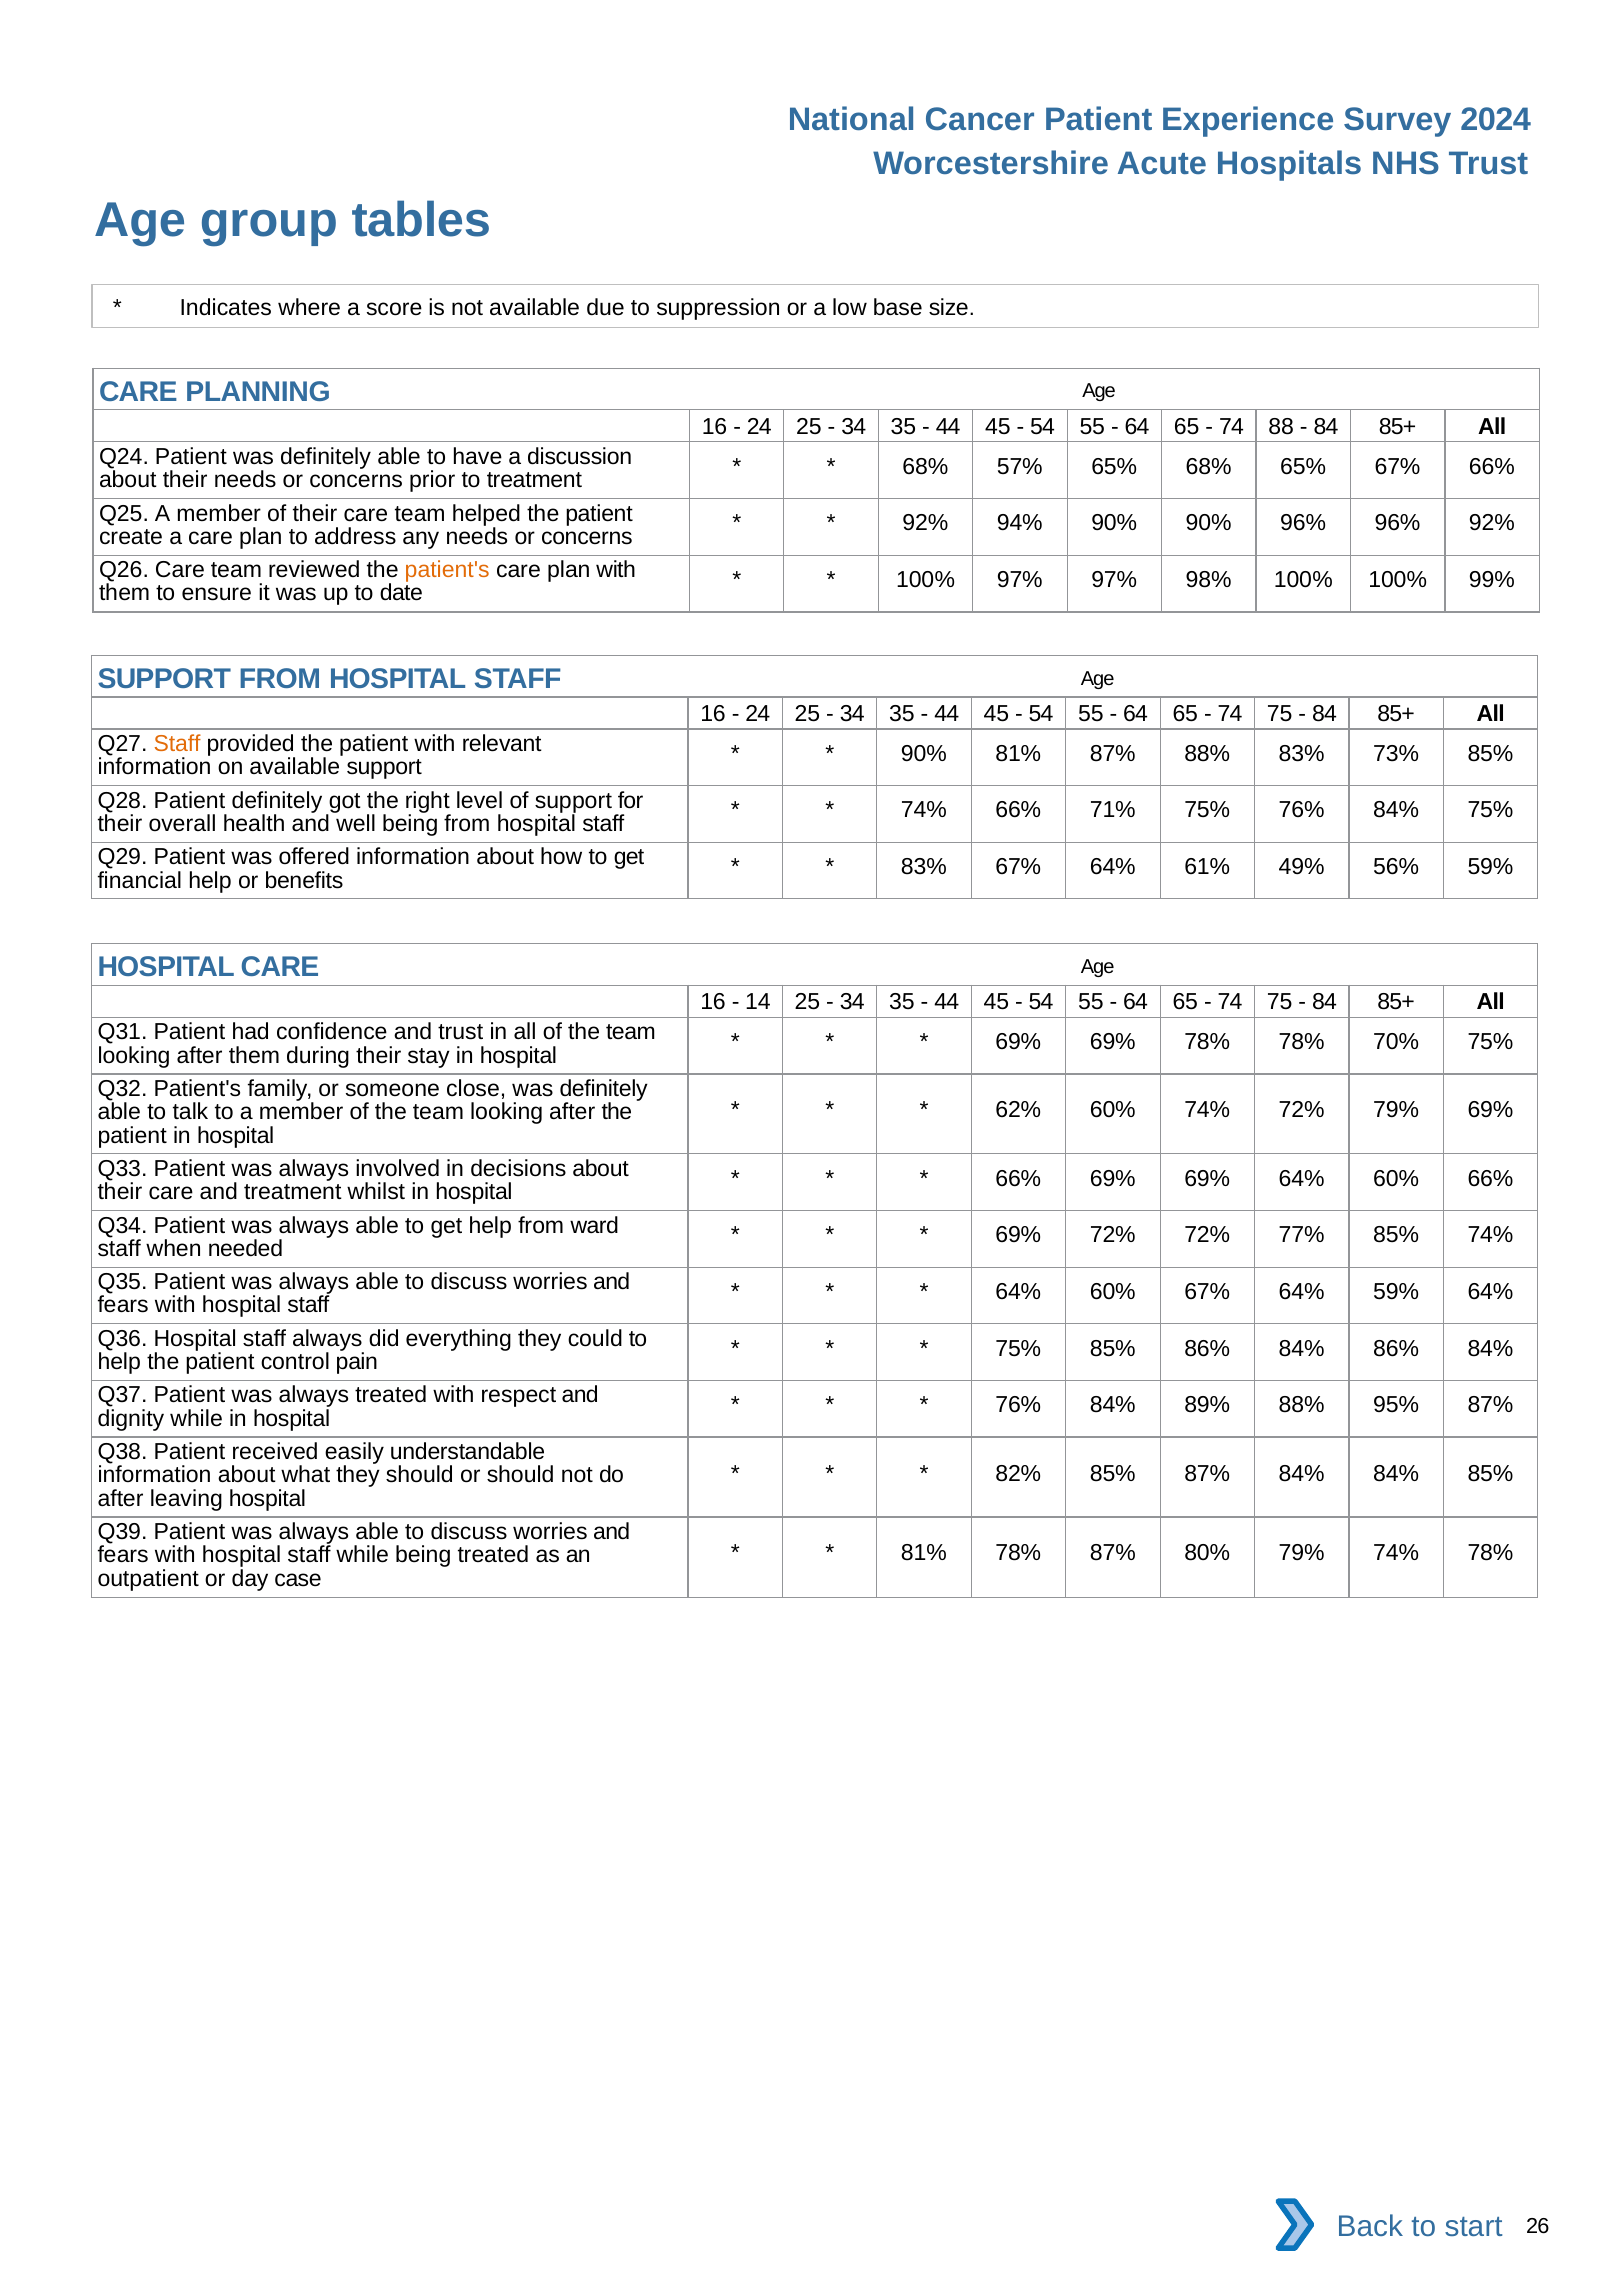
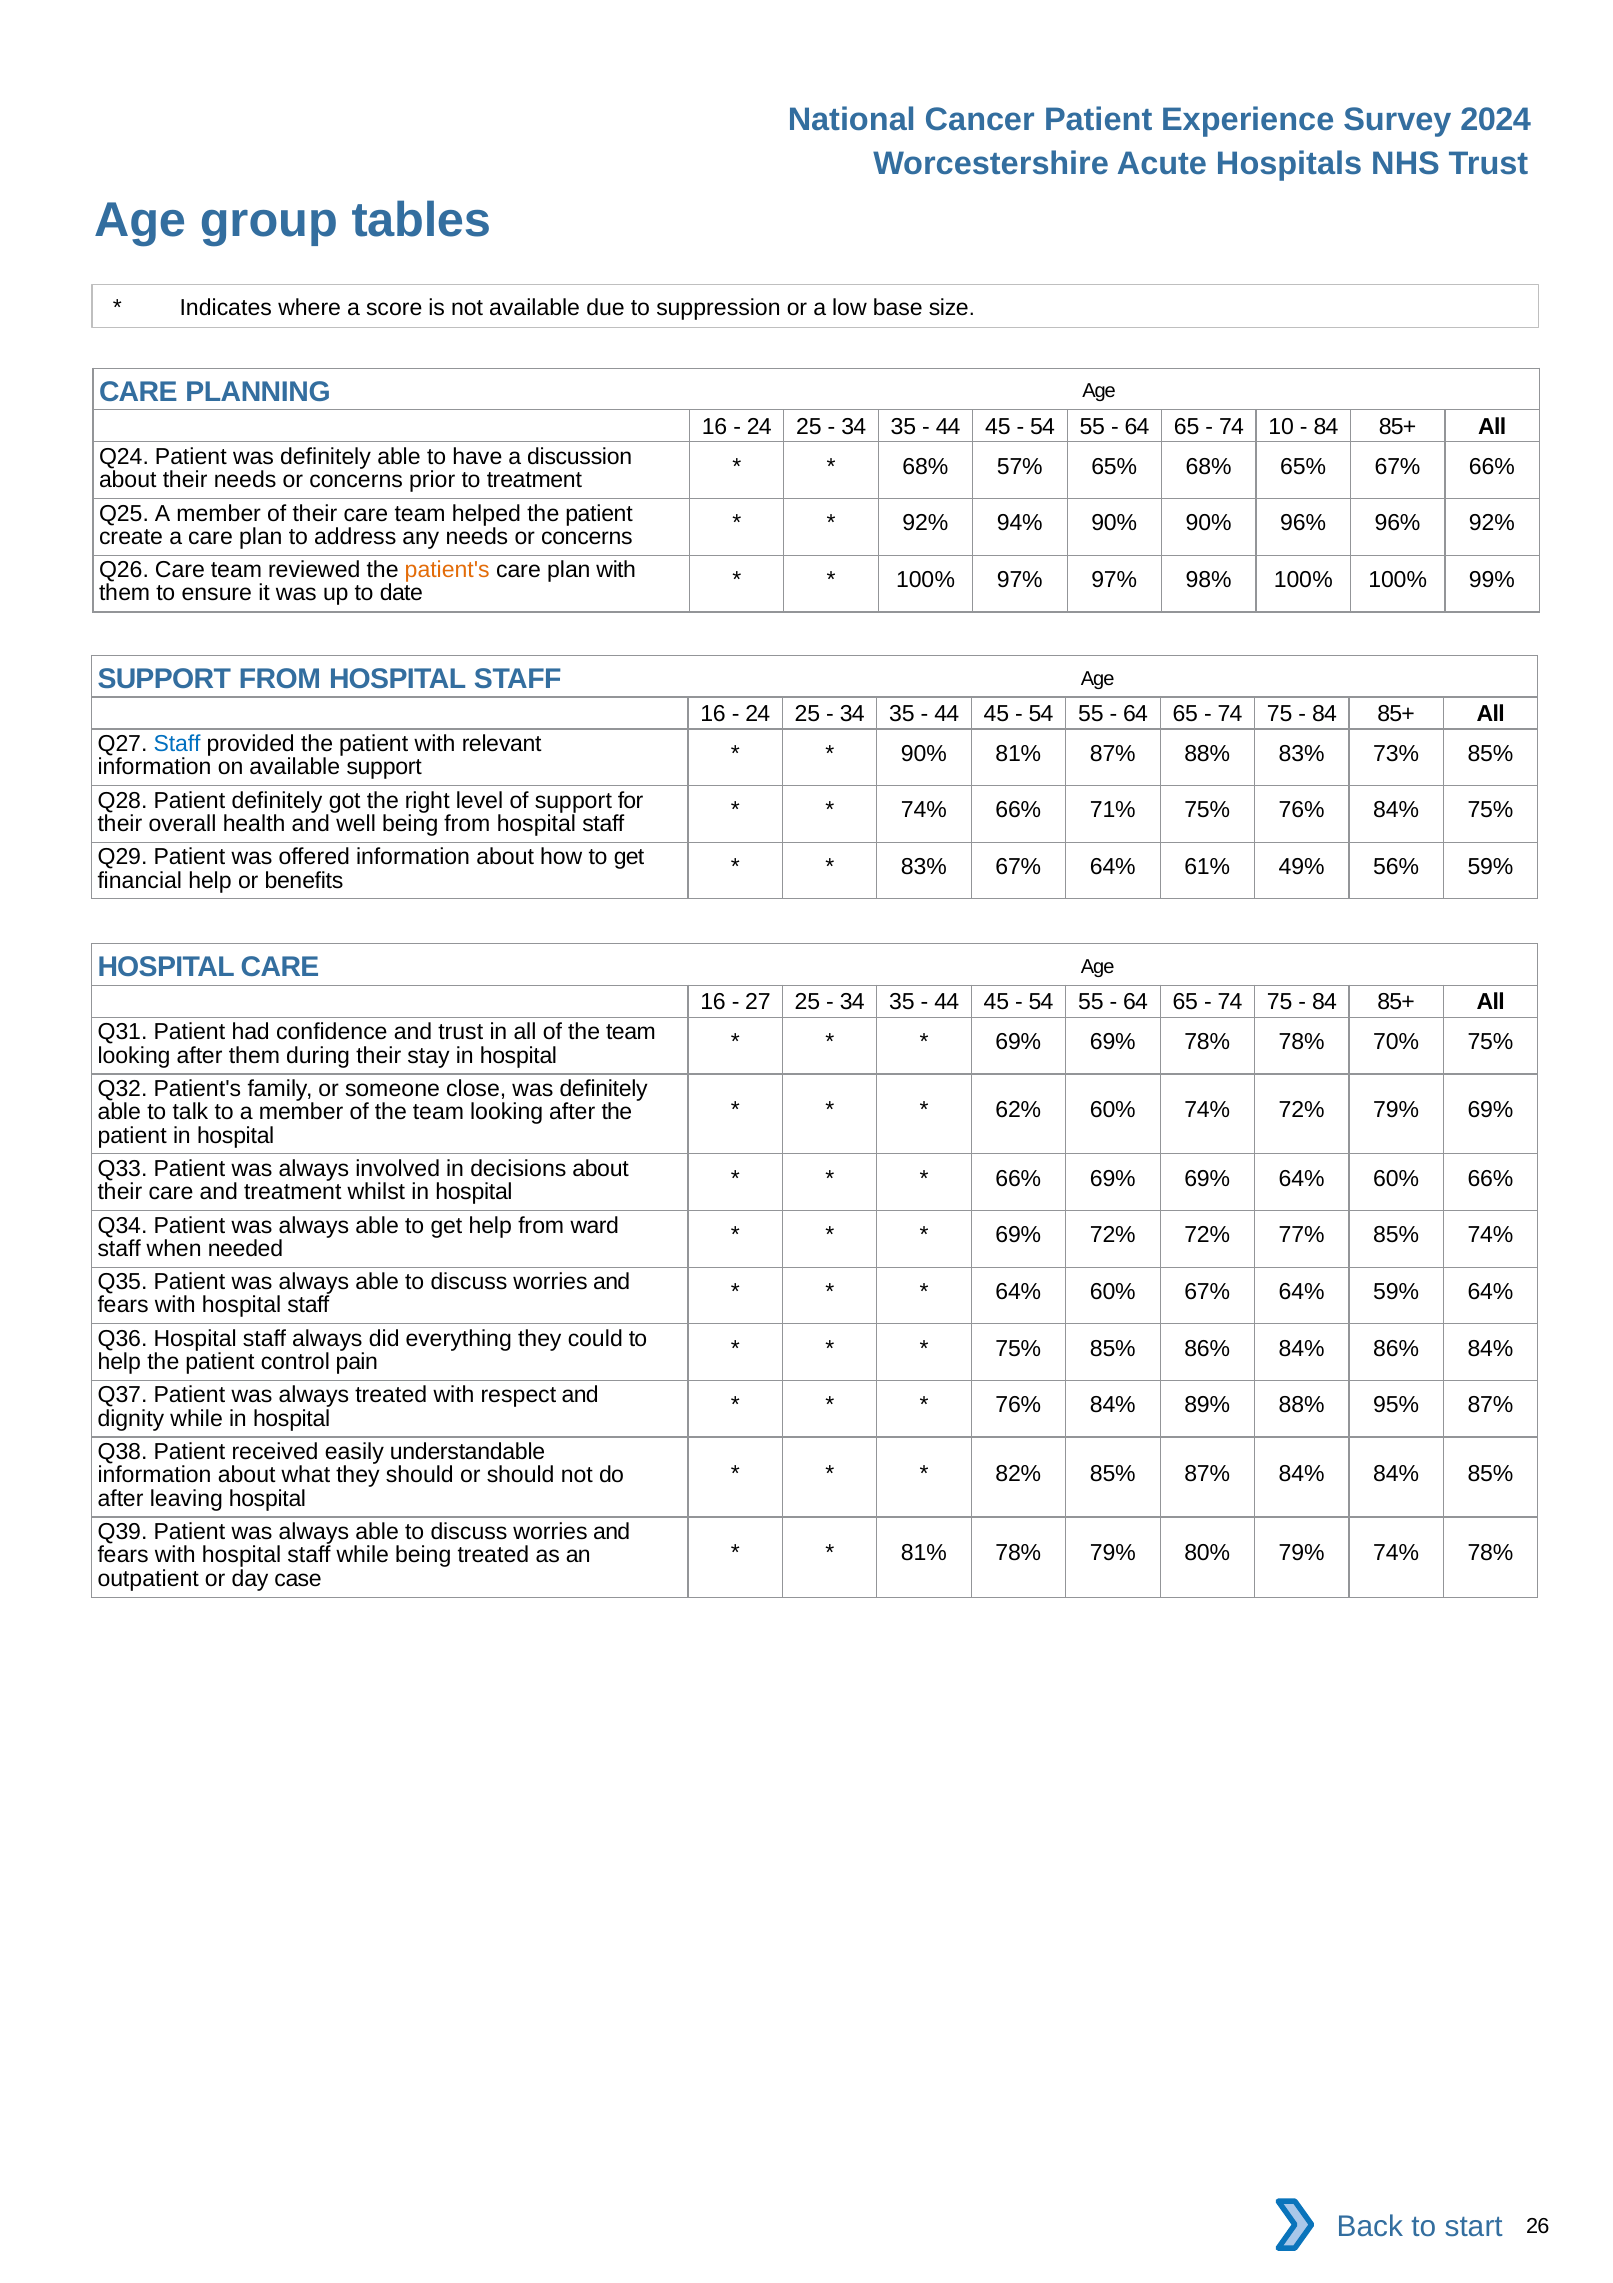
88: 88 -> 10
Staff at (177, 744) colour: orange -> blue
14: 14 -> 27
78% 87%: 87% -> 79%
